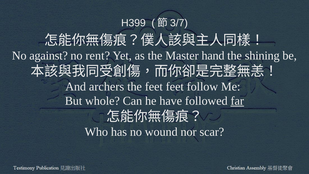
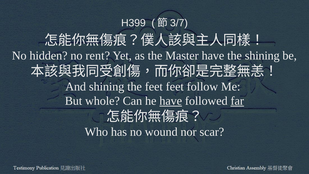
against: against -> hidden
Master hand: hand -> have
And archers: archers -> shining
have at (171, 101) underline: none -> present
